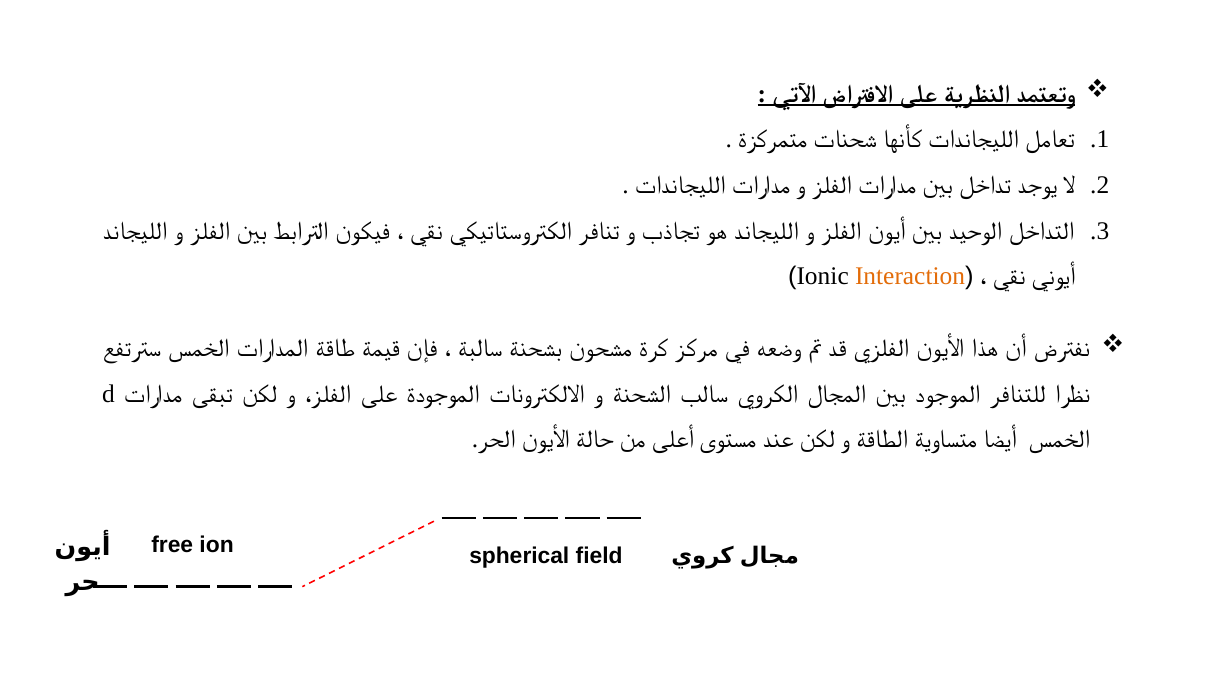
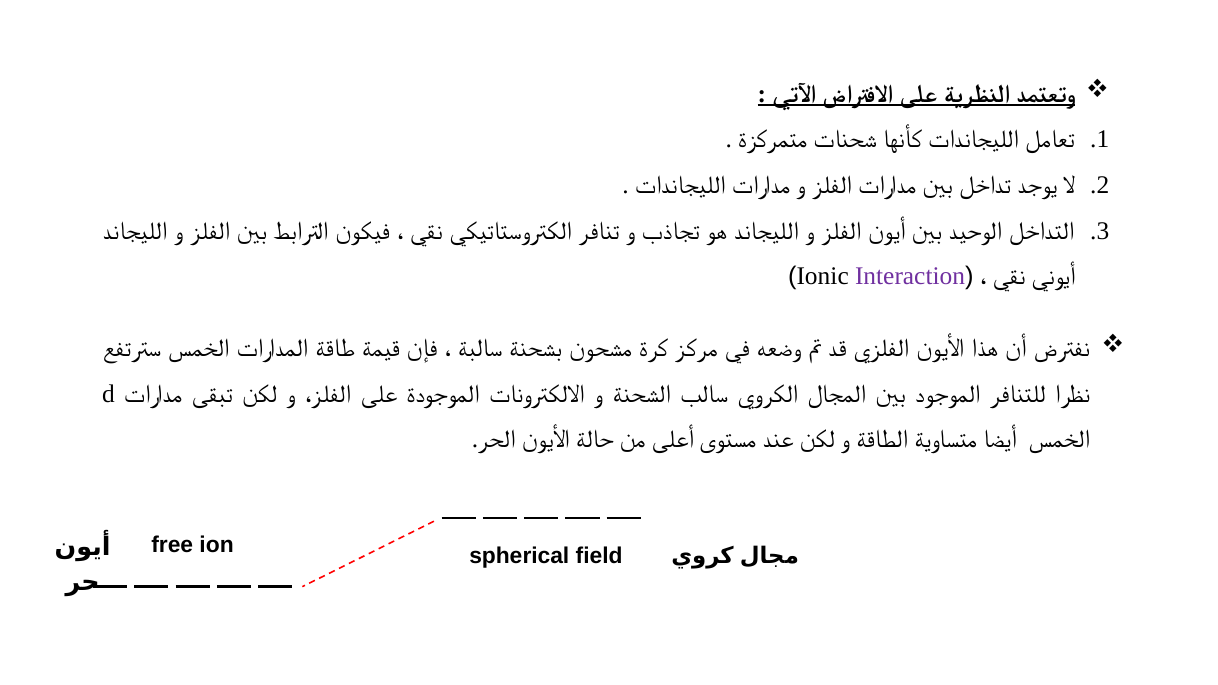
Interaction colour: orange -> purple
